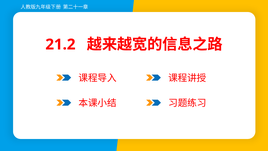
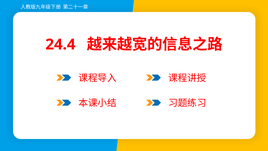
21.2: 21.2 -> 24.4
